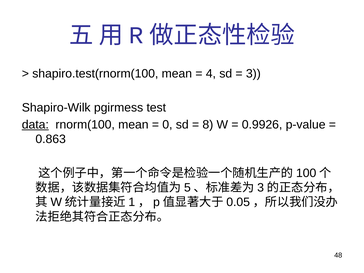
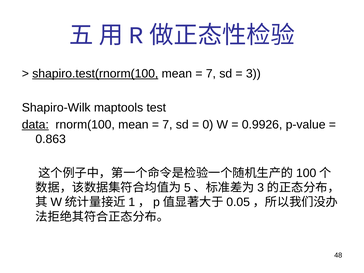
shapiro.test(rnorm(100 underline: none -> present
4 at (211, 74): 4 -> 7
pgirmess: pgirmess -> maptools
0 at (167, 125): 0 -> 7
8: 8 -> 0
